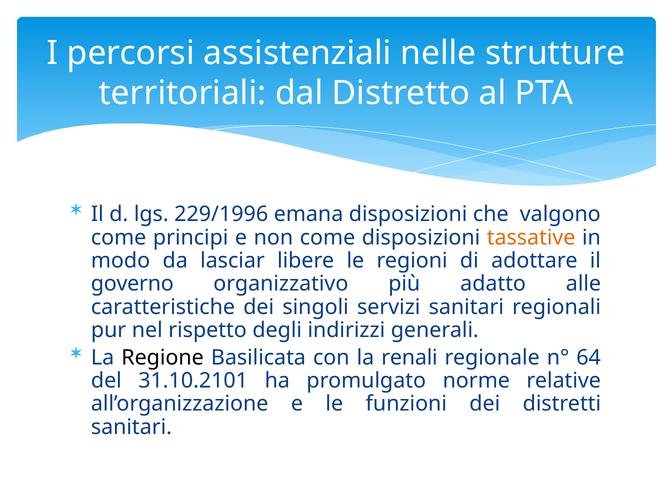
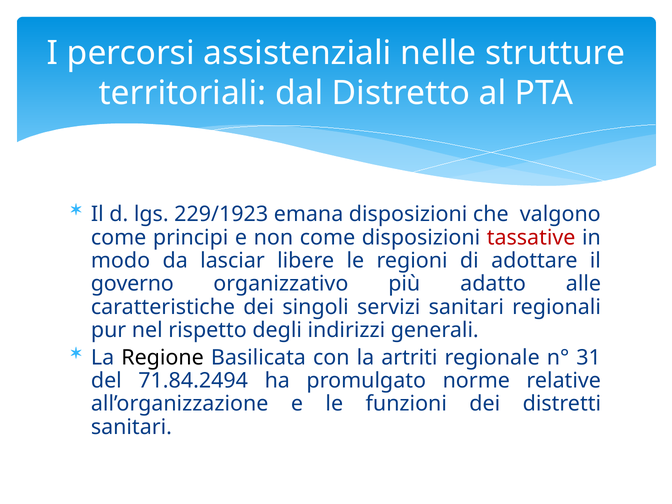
229/1996: 229/1996 -> 229/1923
tassative colour: orange -> red
renali: renali -> artriti
64: 64 -> 31
31.10.2101: 31.10.2101 -> 71.84.2494
